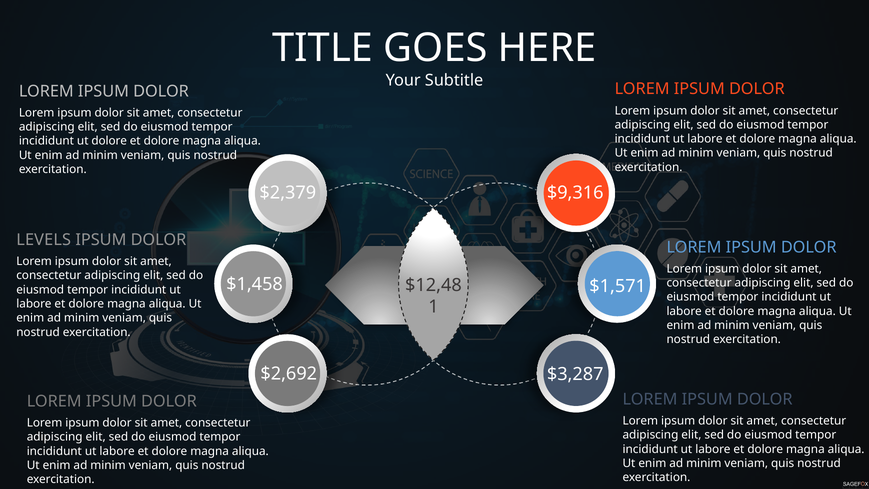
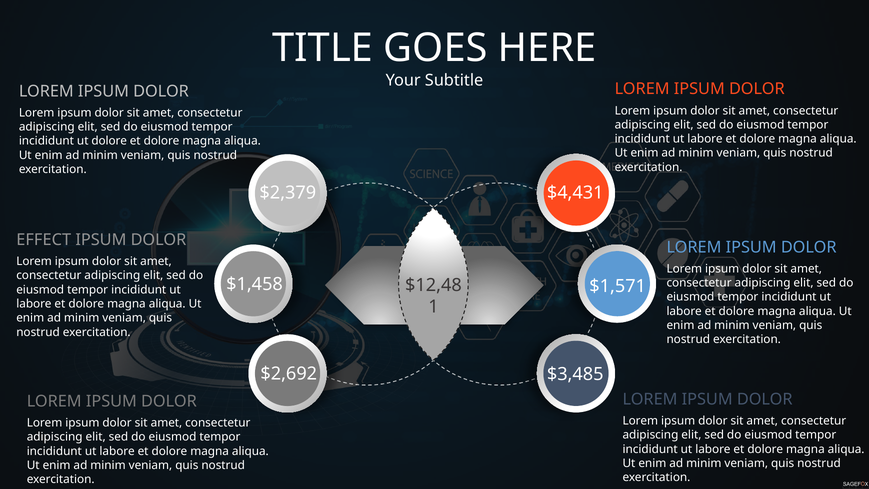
$9,316: $9,316 -> $4,431
LEVELS: LEVELS -> EFFECT
$3,287: $3,287 -> $3,485
